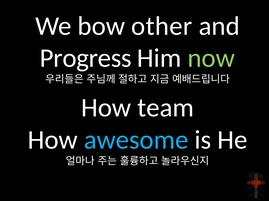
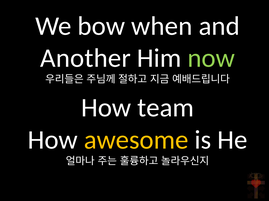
other: other -> when
Progress: Progress -> Another
awesome colour: light blue -> yellow
